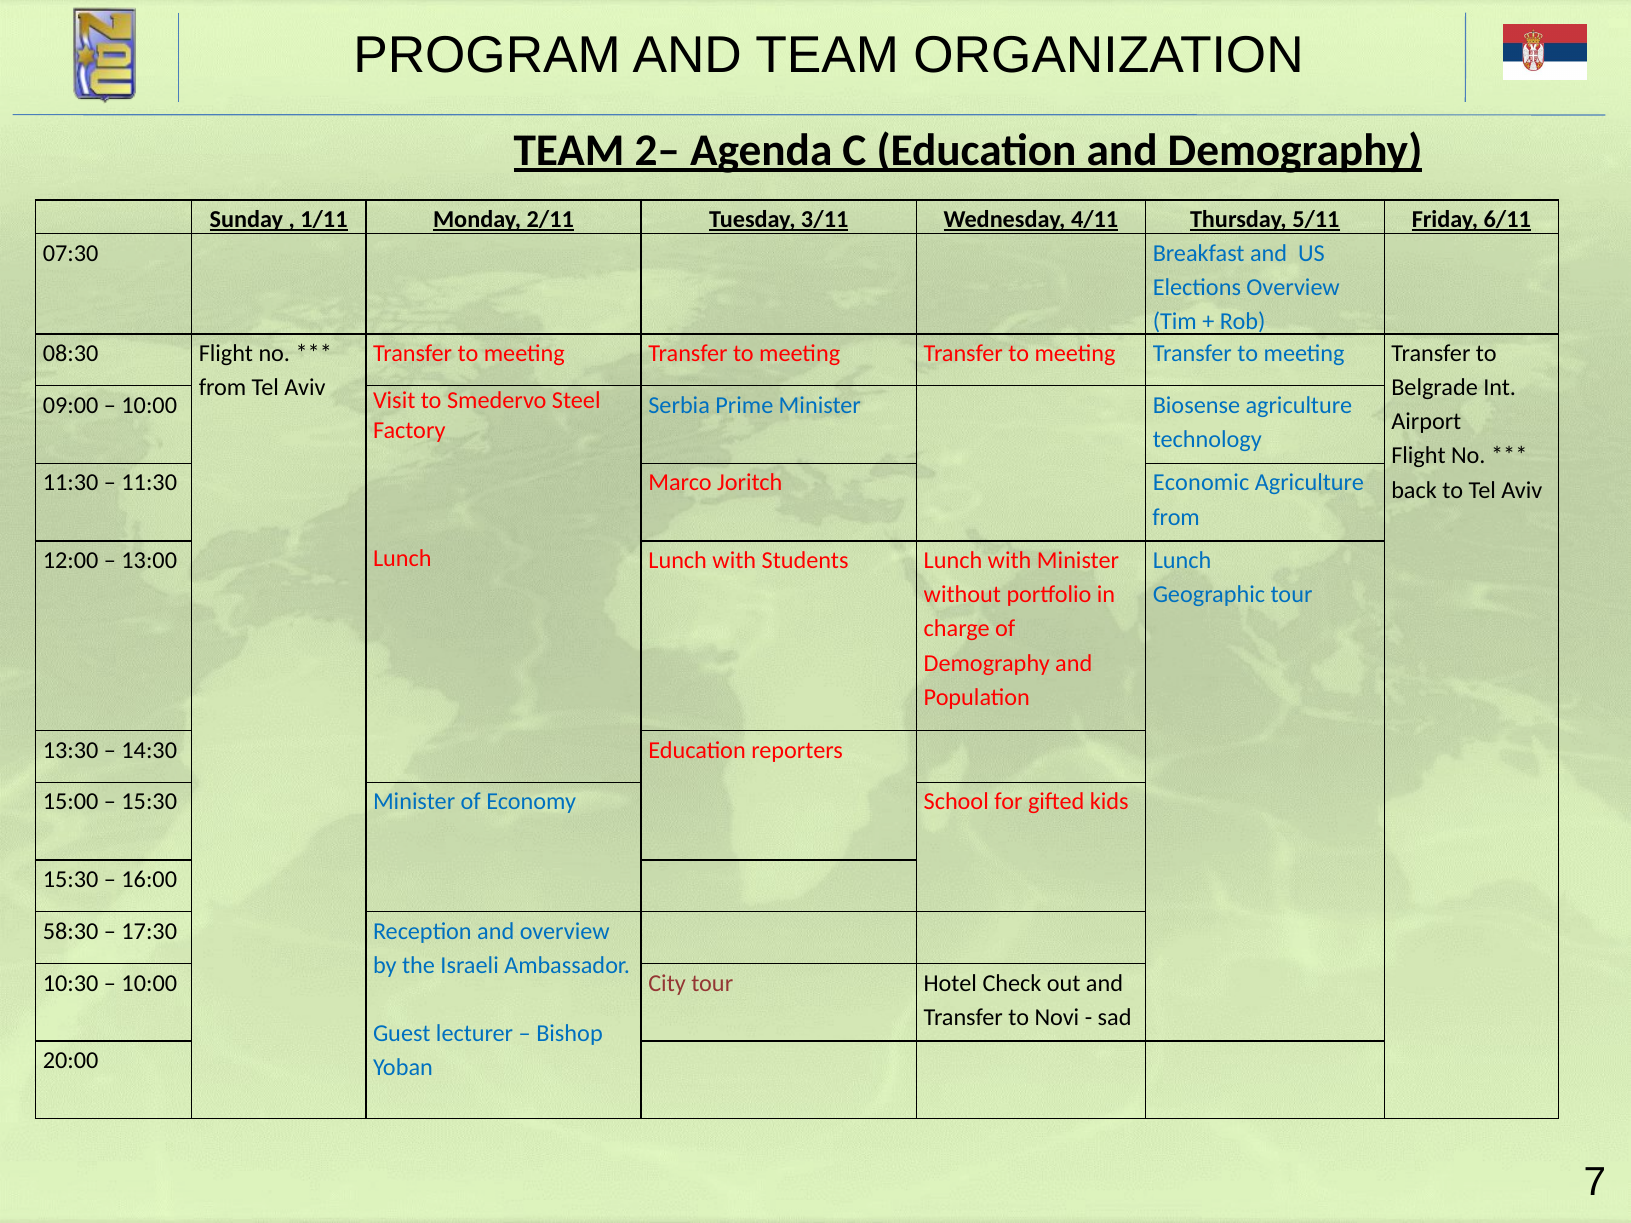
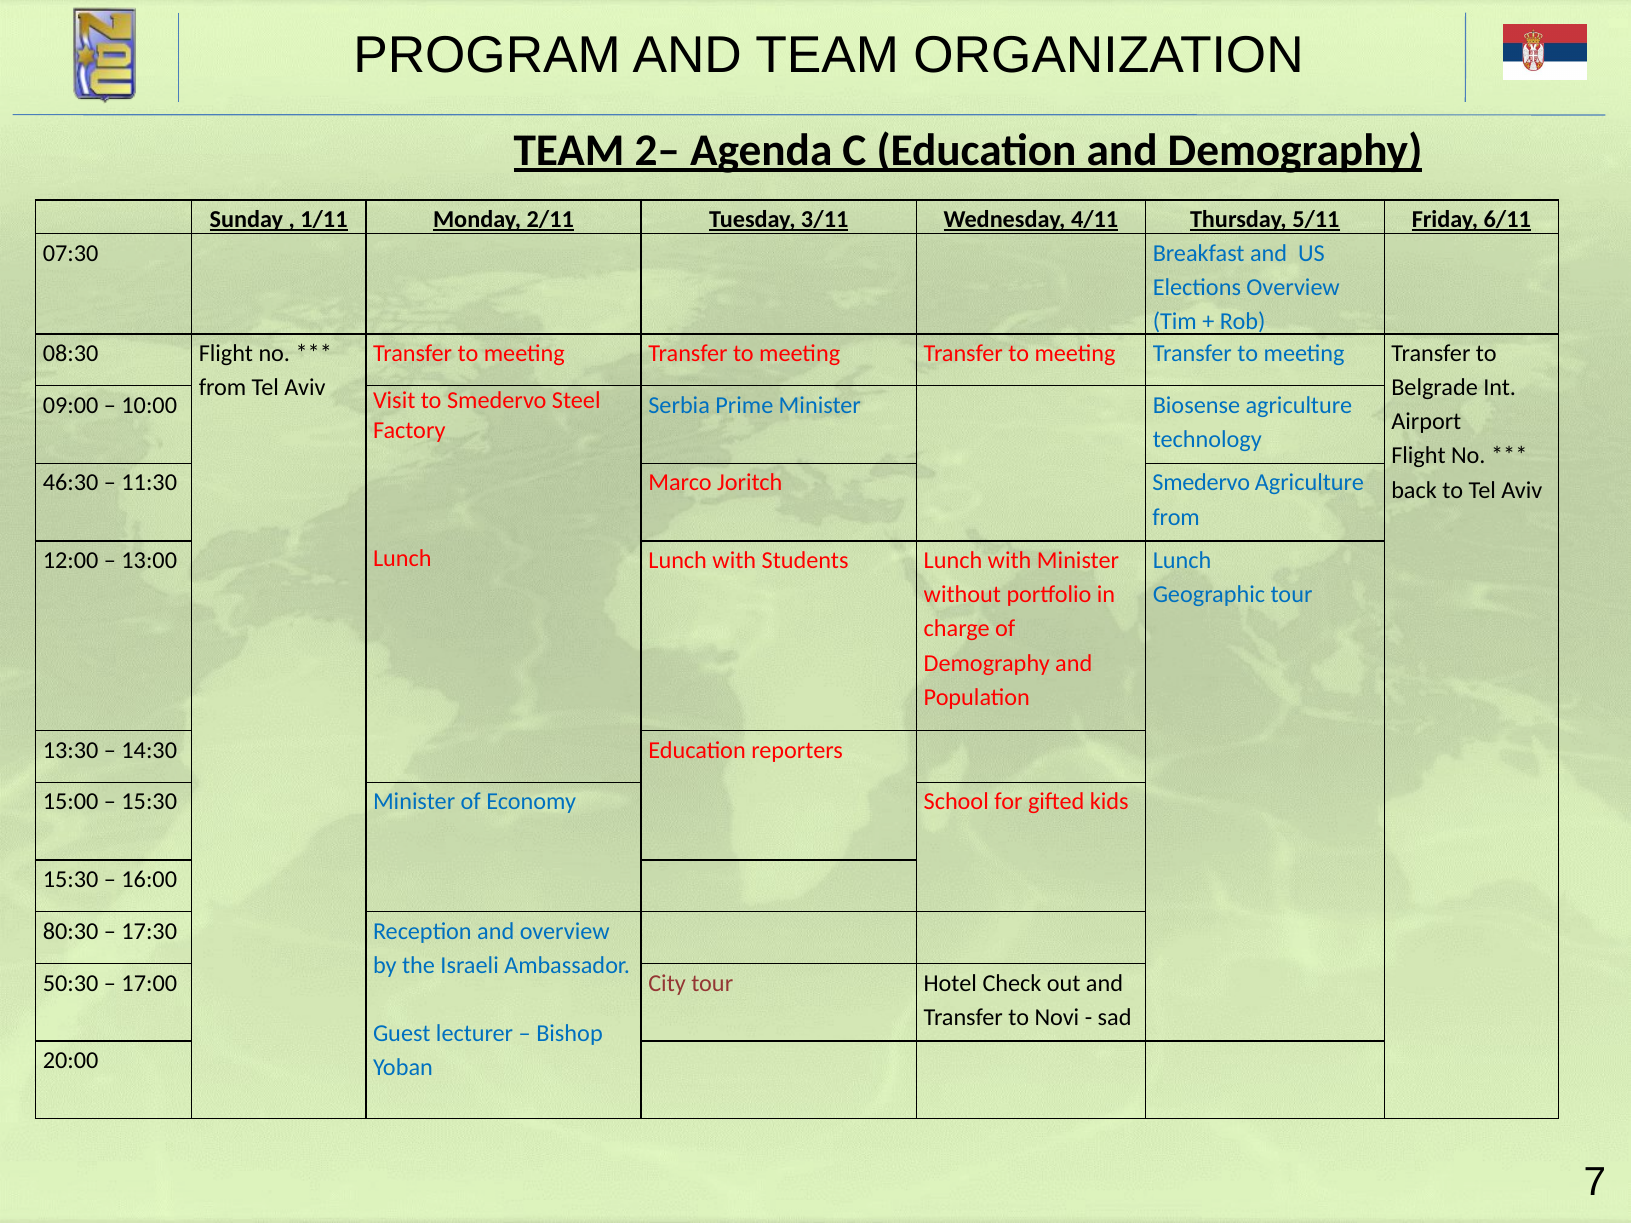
11:30 at (71, 483): 11:30 -> 46:30
Joritch Economic: Economic -> Smedervo
58:30: 58:30 -> 80:30
10:30: 10:30 -> 50:30
10:00 at (149, 983): 10:00 -> 17:00
